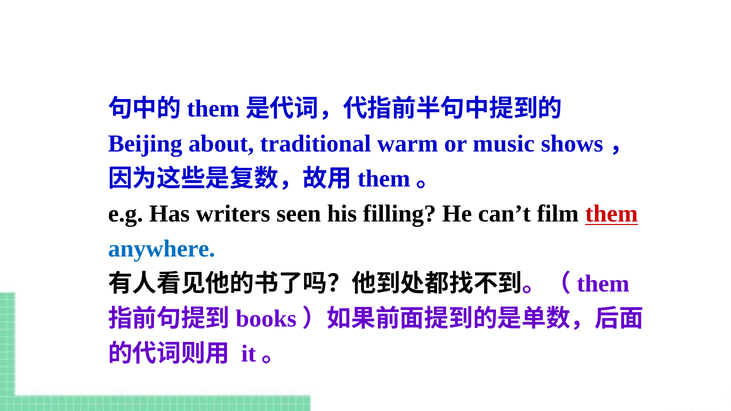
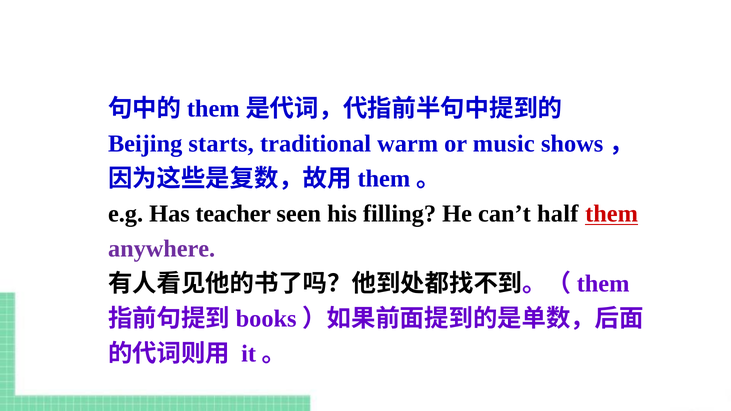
about: about -> starts
writers: writers -> teacher
film: film -> half
anywhere colour: blue -> purple
